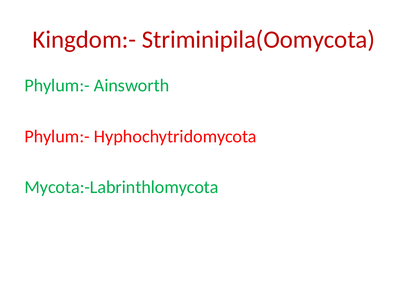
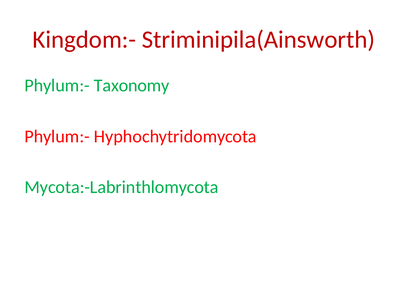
Striminipila(Oomycota: Striminipila(Oomycota -> Striminipila(Ainsworth
Ainsworth: Ainsworth -> Taxonomy
